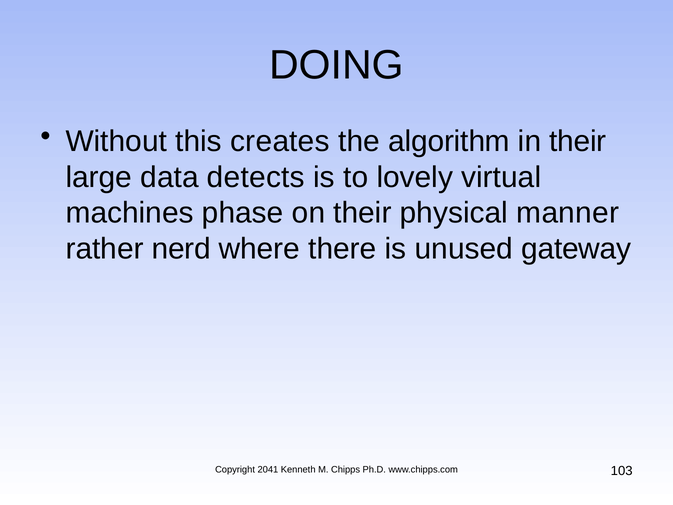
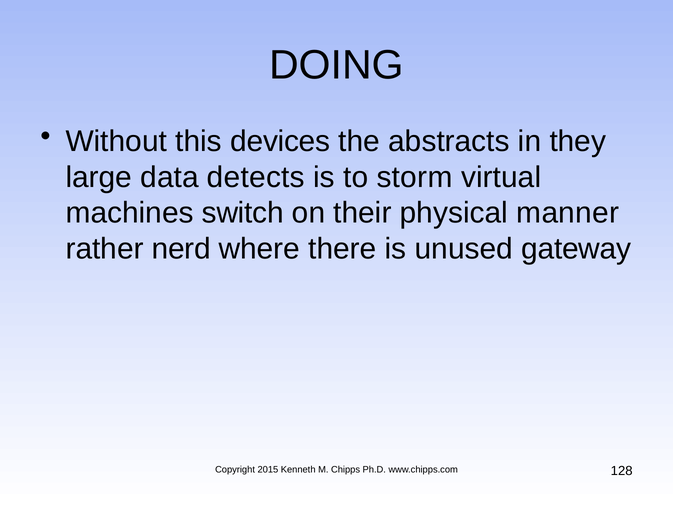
creates: creates -> devices
algorithm: algorithm -> abstracts
in their: their -> they
lovely: lovely -> storm
phase: phase -> switch
2041: 2041 -> 2015
103: 103 -> 128
